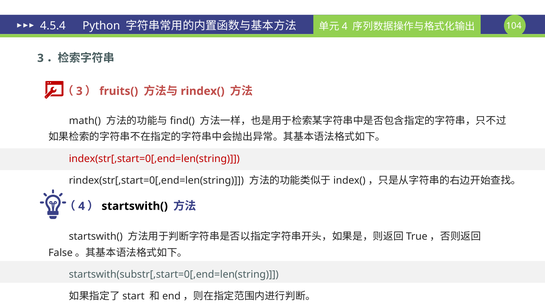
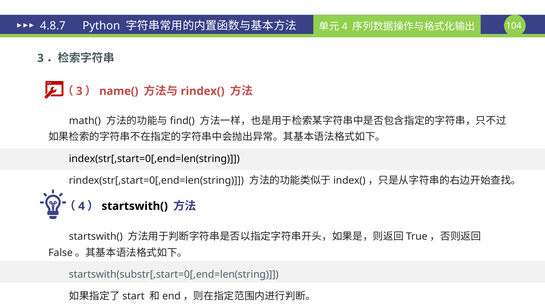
4.5.4: 4.5.4 -> 4.8.7
fruits(: fruits( -> name(
index(str[,start=0[,end=len(string colour: red -> black
